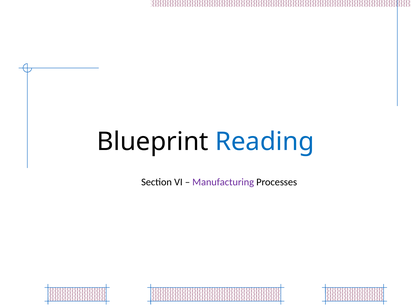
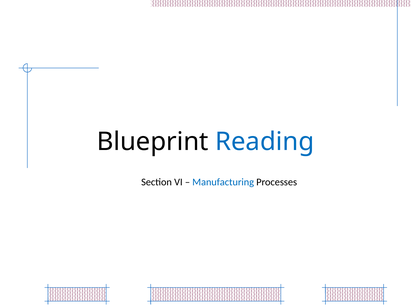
Manufacturing colour: purple -> blue
